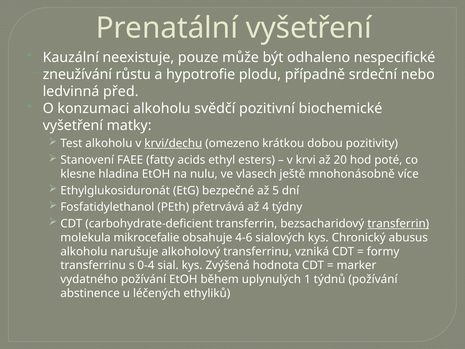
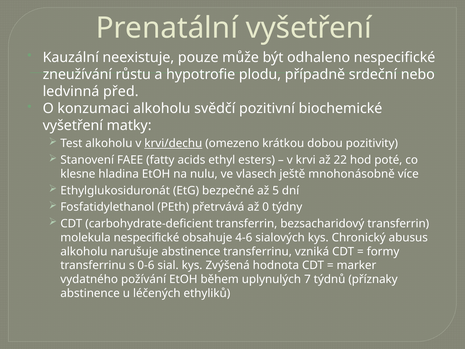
20: 20 -> 22
4: 4 -> 0
transferrin at (398, 223) underline: present -> none
molekula mikrocefalie: mikrocefalie -> nespecifické
narušuje alkoholový: alkoholový -> abstinence
0-4: 0-4 -> 0-6
1: 1 -> 7
týdnů požívání: požívání -> příznaky
